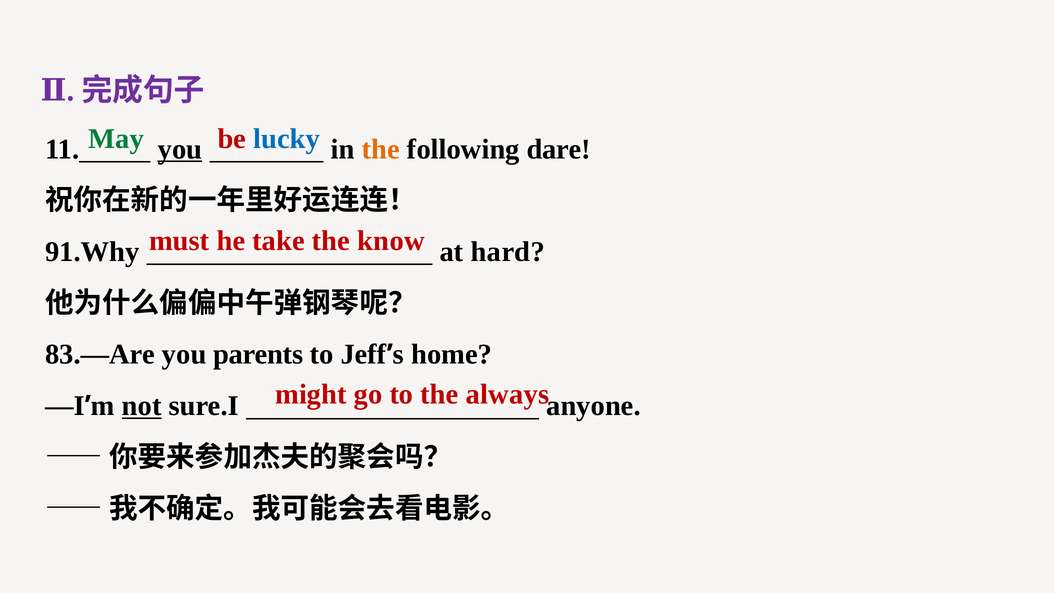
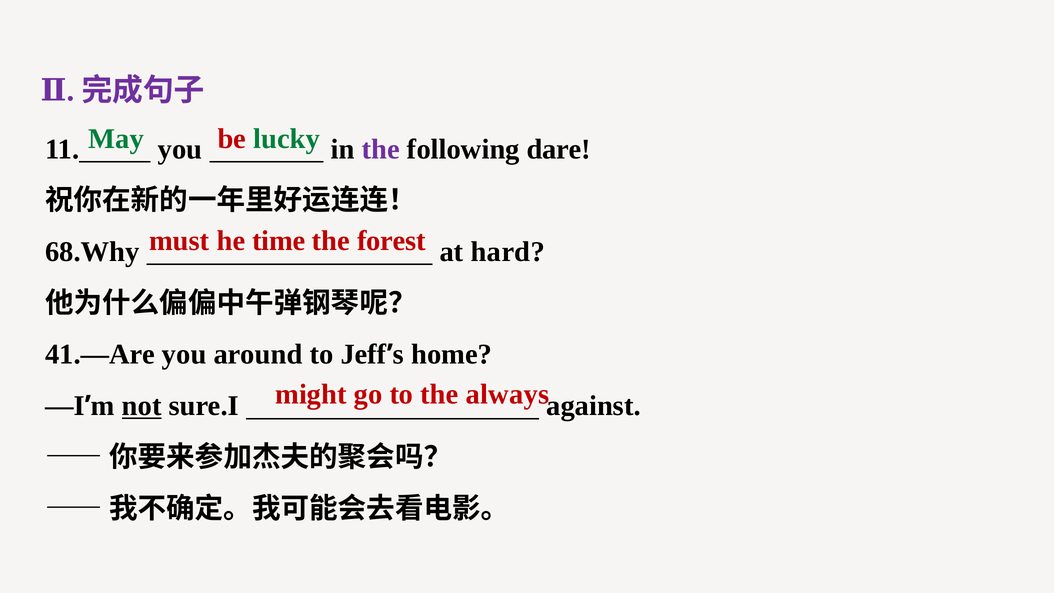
lucky colour: blue -> green
you at (180, 149) underline: present -> none
the at (381, 149) colour: orange -> purple
take: take -> time
know: know -> forest
91.Why: 91.Why -> 68.Why
83.—Are: 83.—Are -> 41.—Are
parents: parents -> around
anyone: anyone -> against
